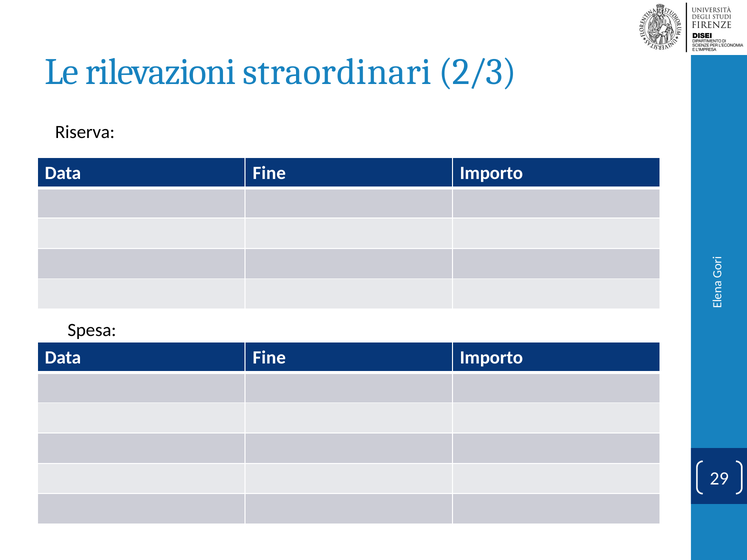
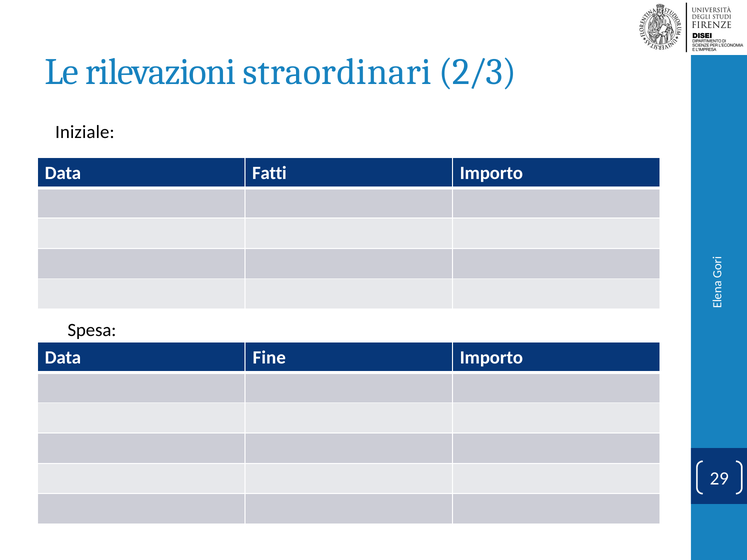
Riserva: Riserva -> Iniziale
Fine at (269, 173): Fine -> Fatti
